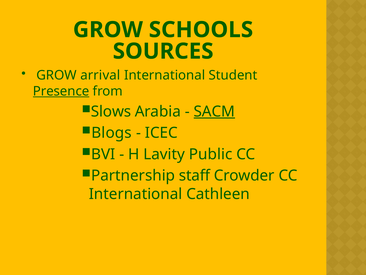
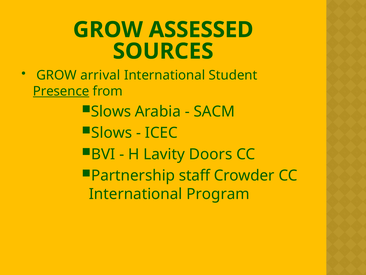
SCHOOLS: SCHOOLS -> ASSESSED
SACM underline: present -> none
Blogs at (112, 133): Blogs -> Slows
Public: Public -> Doors
Cathleen: Cathleen -> Program
